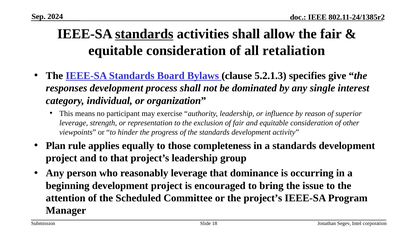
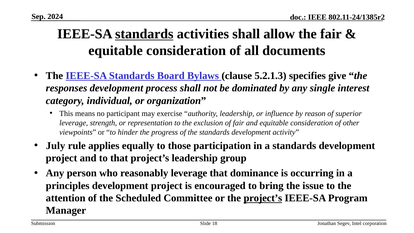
retaliation: retaliation -> documents
Plan: Plan -> July
completeness: completeness -> participation
beginning: beginning -> principles
project’s at (263, 198) underline: none -> present
